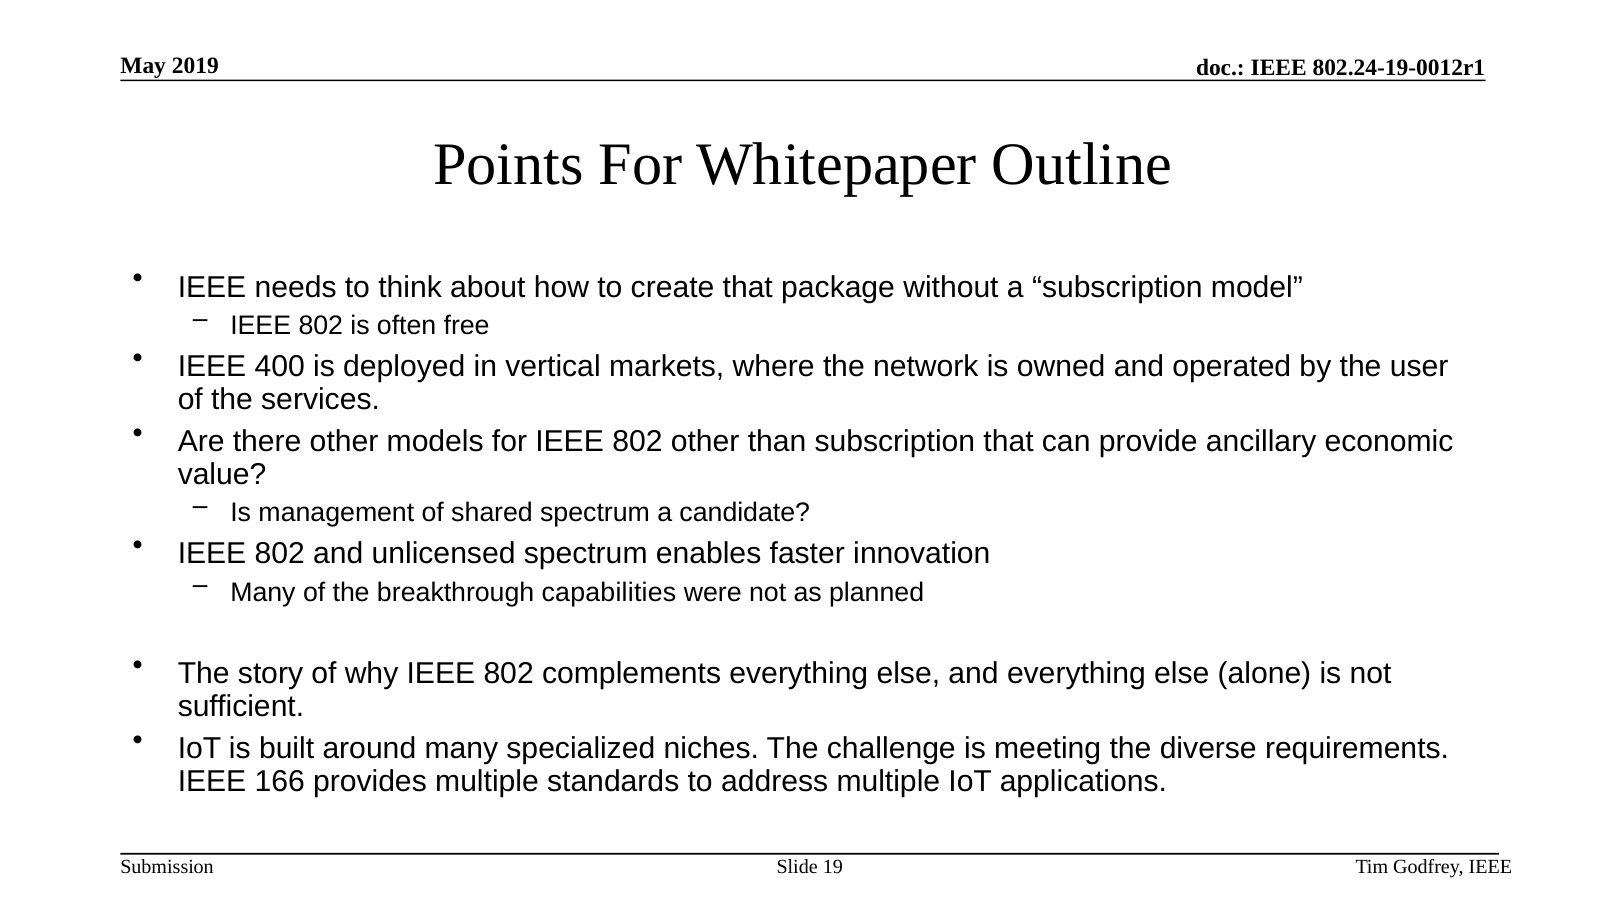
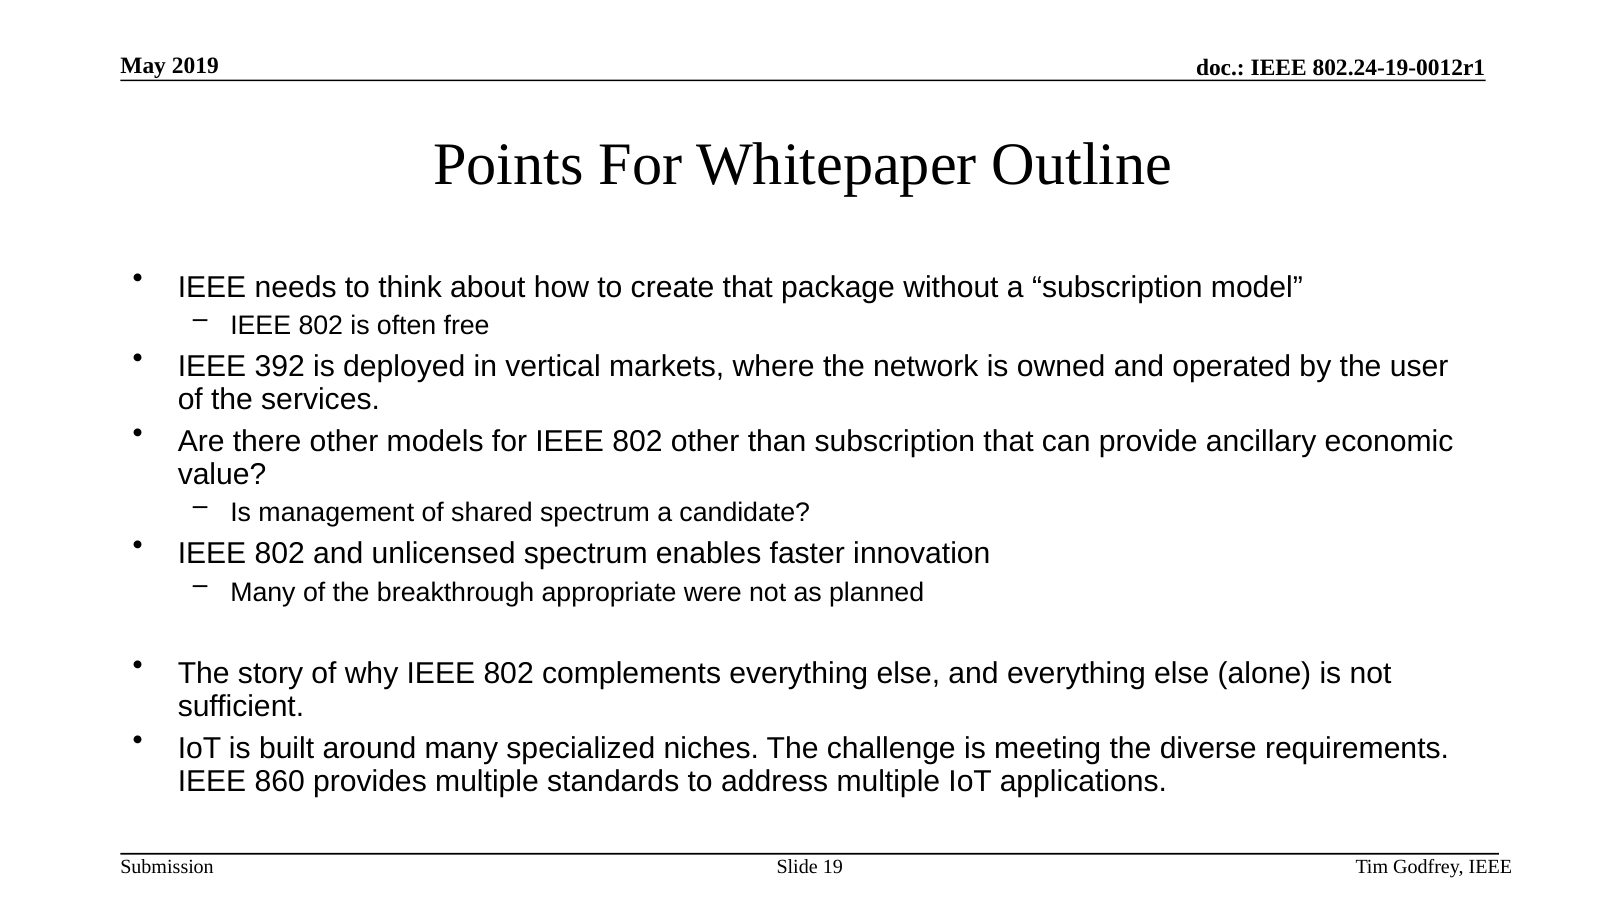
400: 400 -> 392
capabilities: capabilities -> appropriate
166: 166 -> 860
